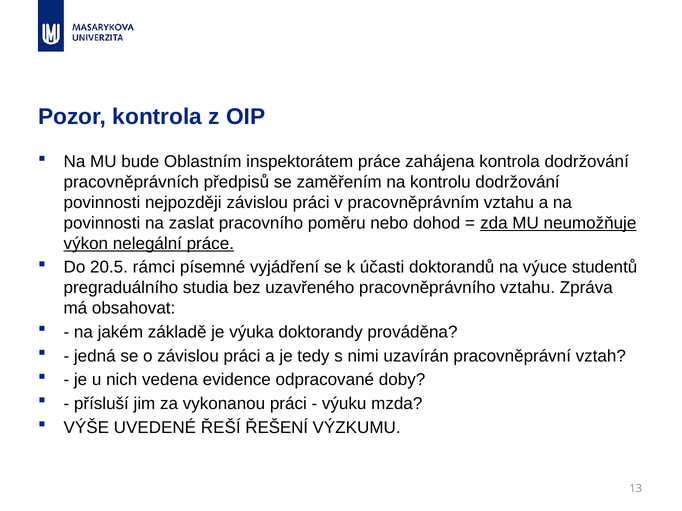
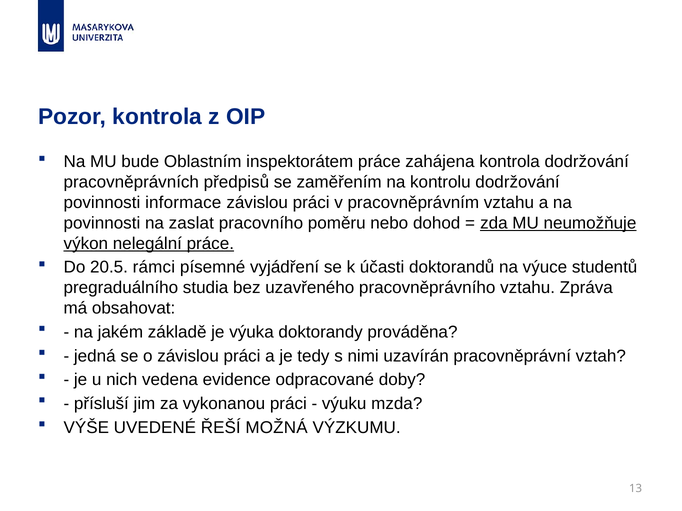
nejpozději: nejpozději -> informace
ŘEŠENÍ: ŘEŠENÍ -> MOŽNÁ
